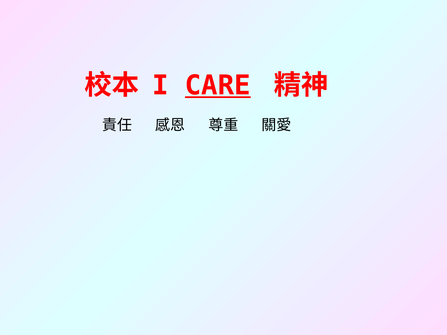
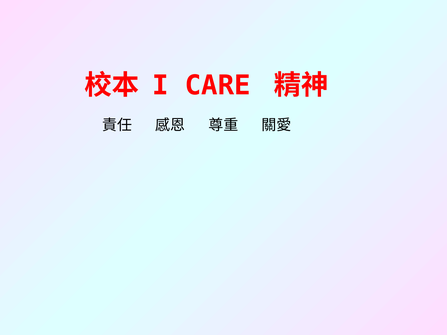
CARE underline: present -> none
